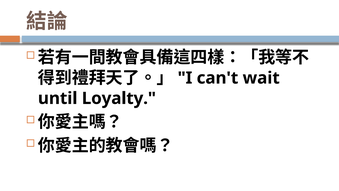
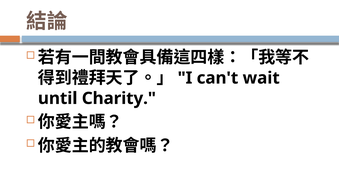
Loyalty: Loyalty -> Charity
